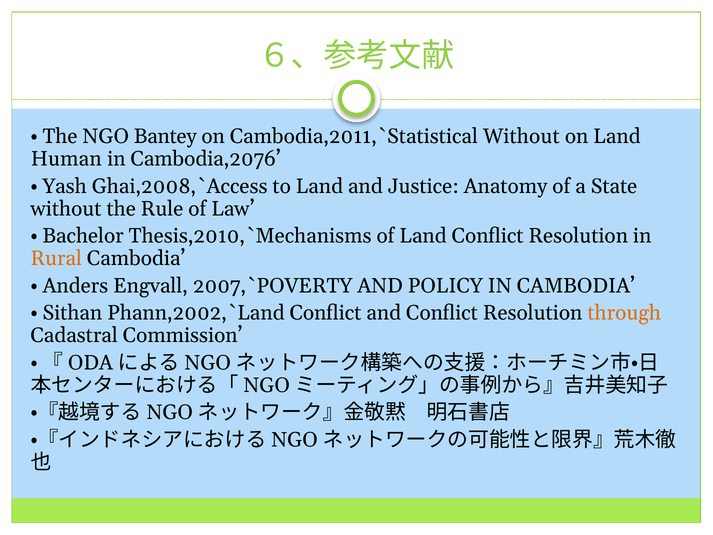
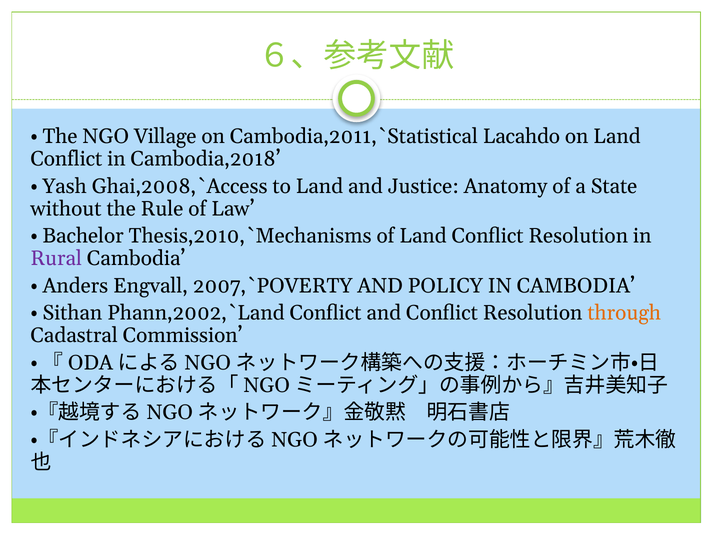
Bantey: Bantey -> Village
Without at (521, 137): Without -> Lacahdo
Human at (66, 159): Human -> Conflict
Cambodia,2076: Cambodia,2076 -> Cambodia,2018
Rural colour: orange -> purple
